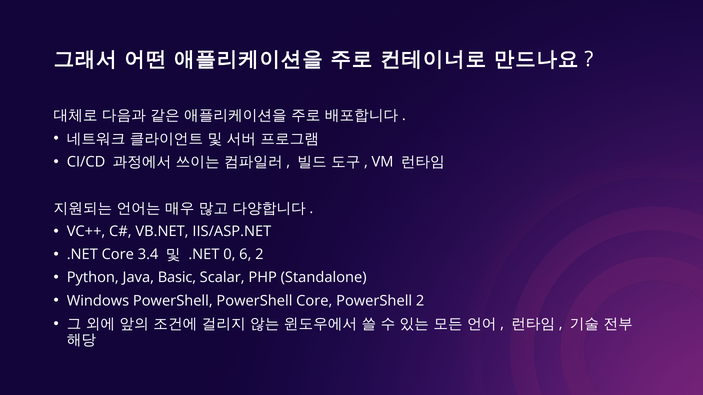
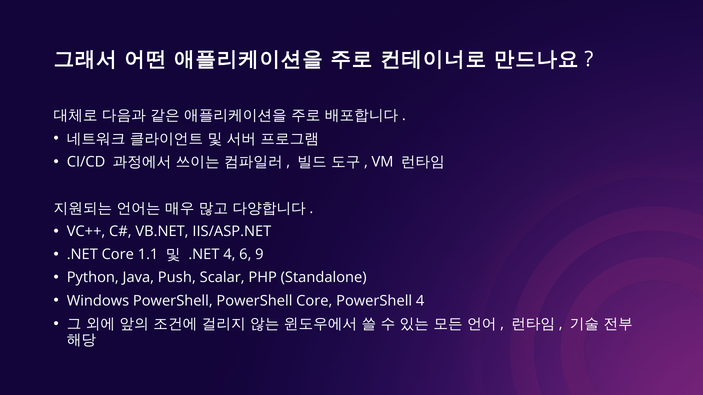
3.4: 3.4 -> 1.1
.NET 0: 0 -> 4
6 2: 2 -> 9
Basic: Basic -> Push
PowerShell 2: 2 -> 4
